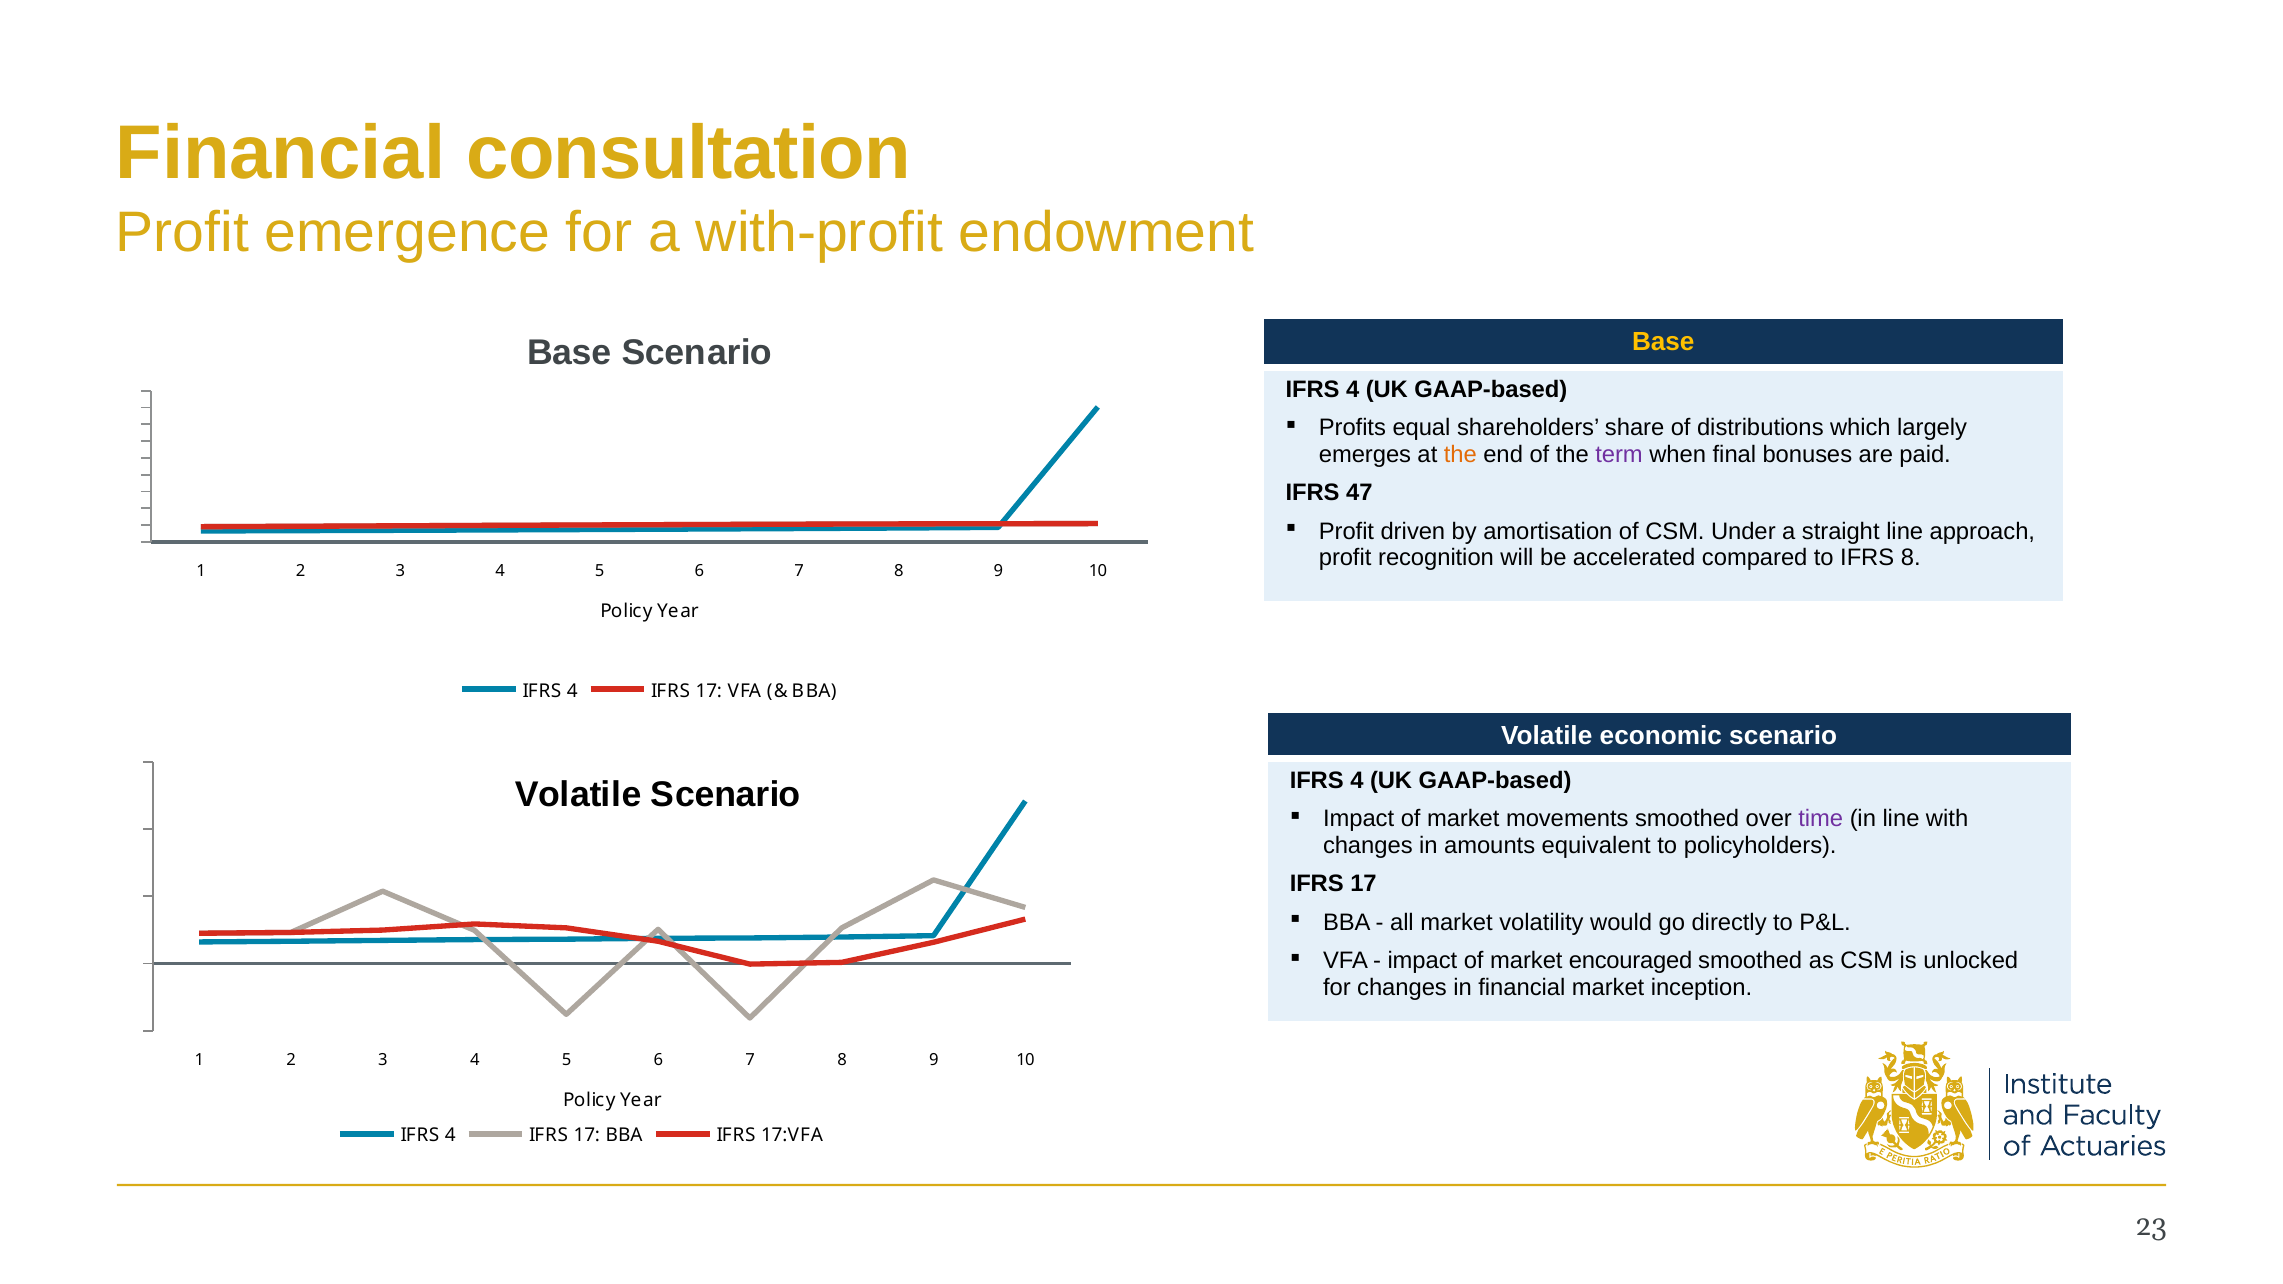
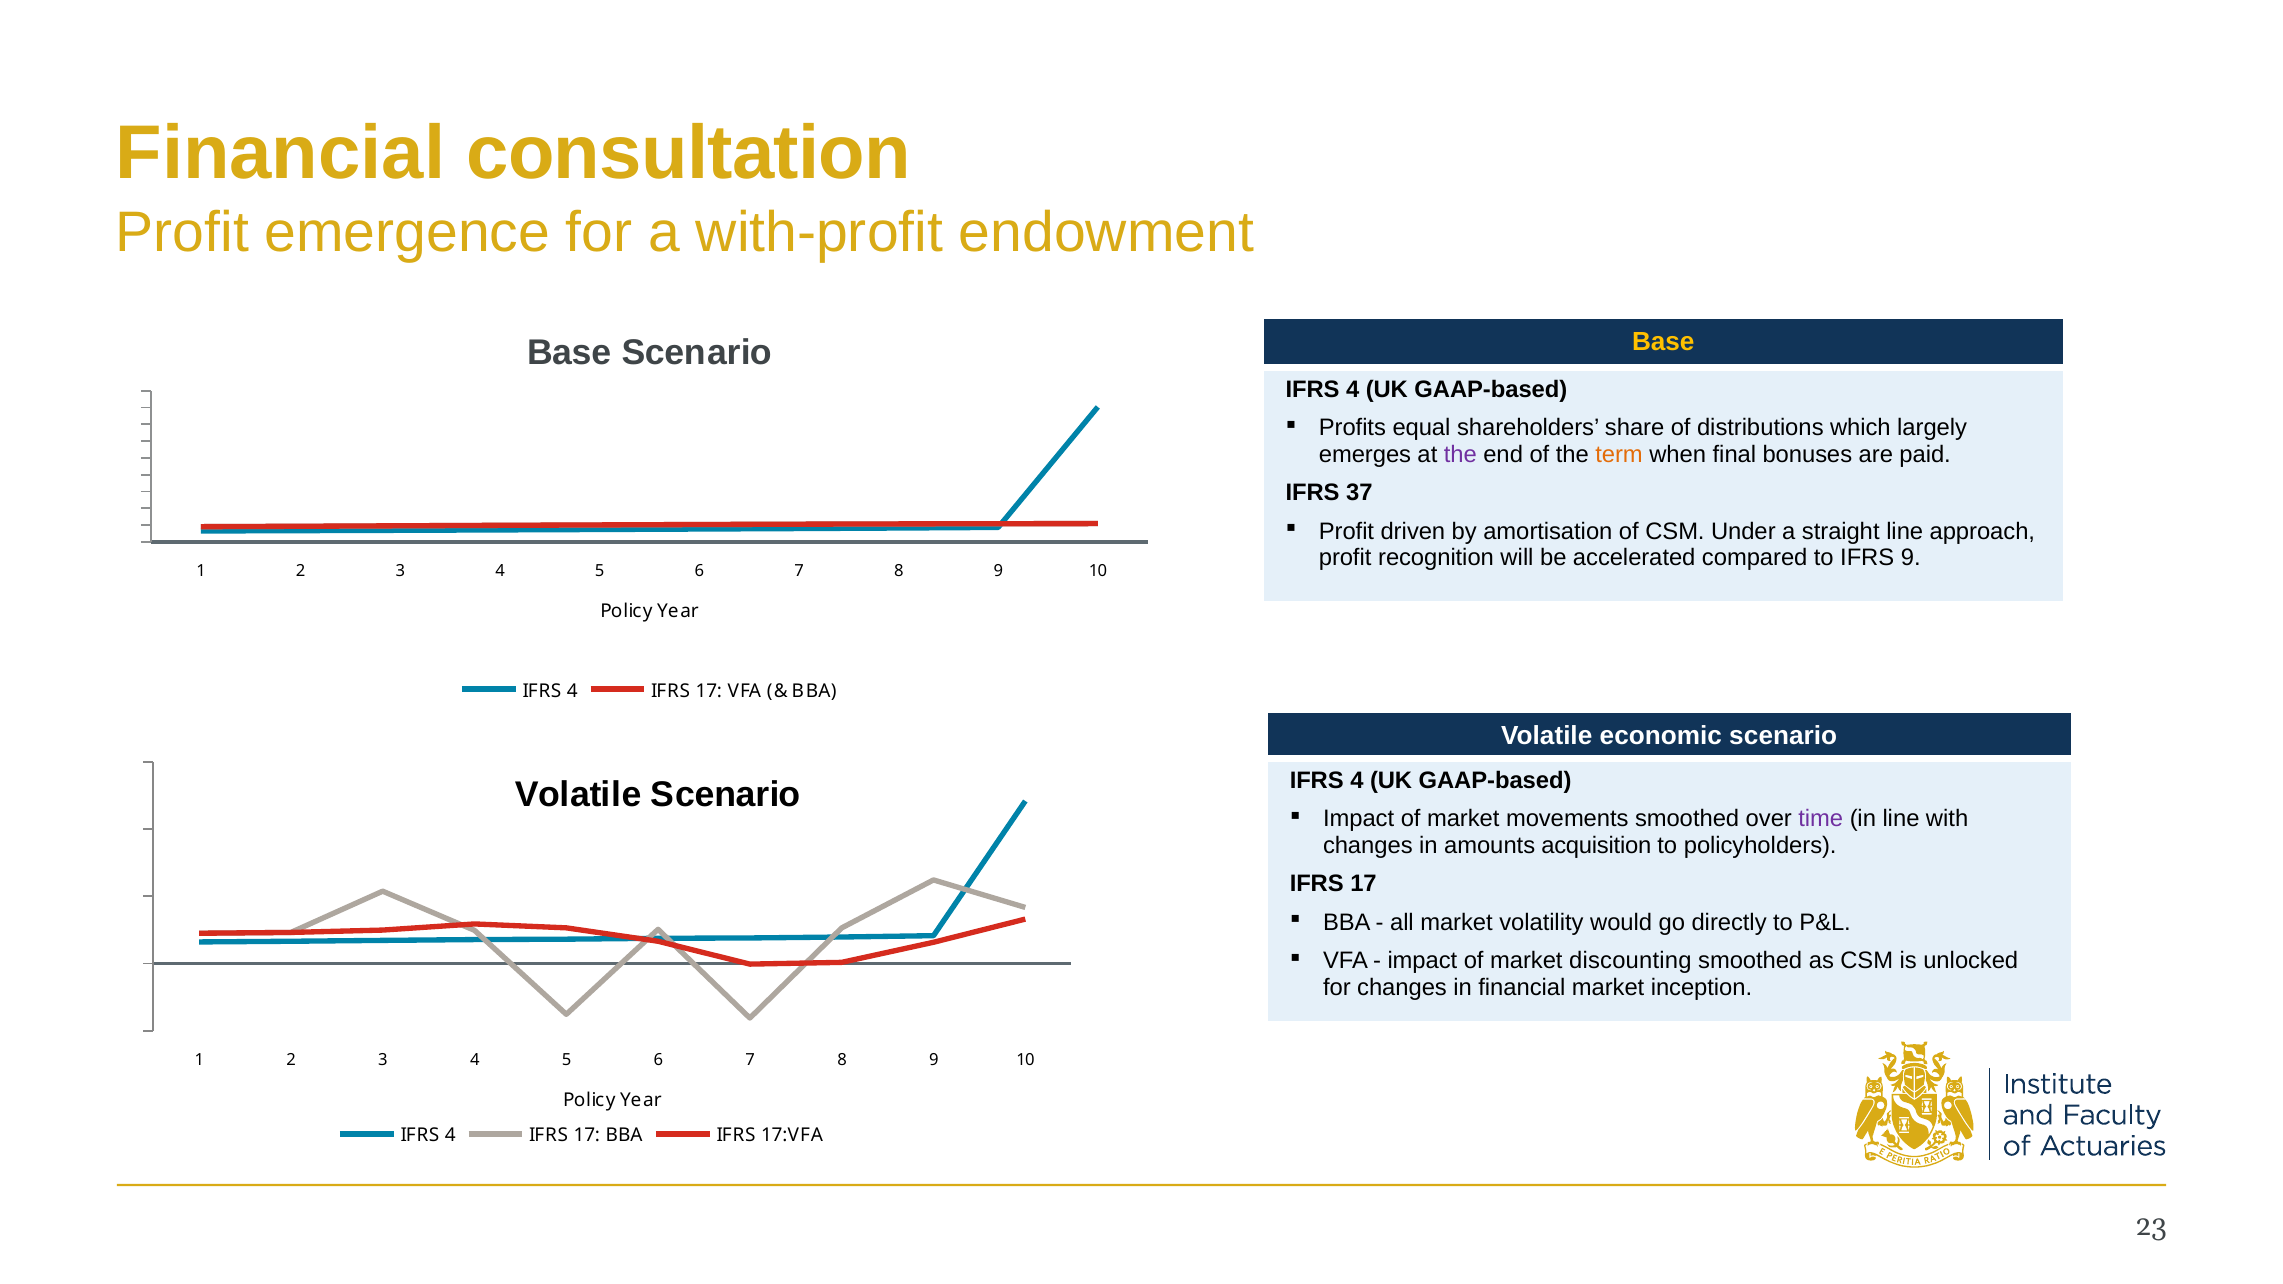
the at (1460, 455) colour: orange -> purple
term colour: purple -> orange
47: 47 -> 37
IFRS 8: 8 -> 9
equivalent: equivalent -> acquisition
encouraged: encouraged -> discounting
